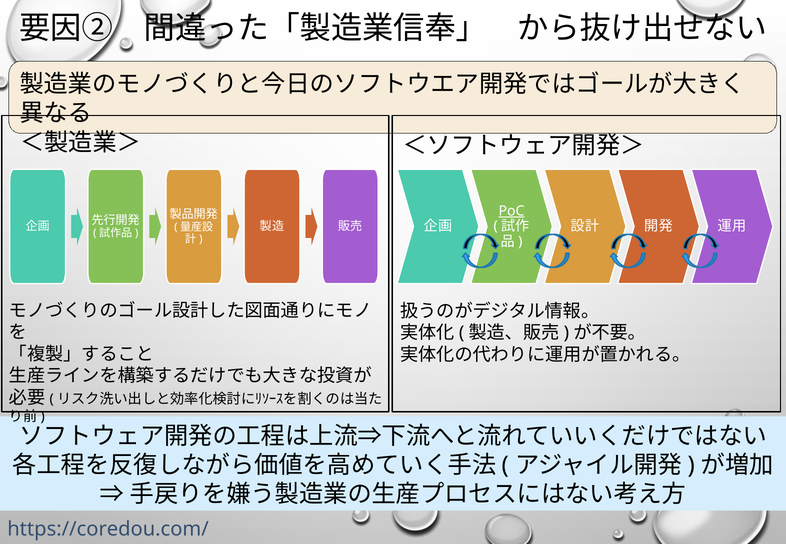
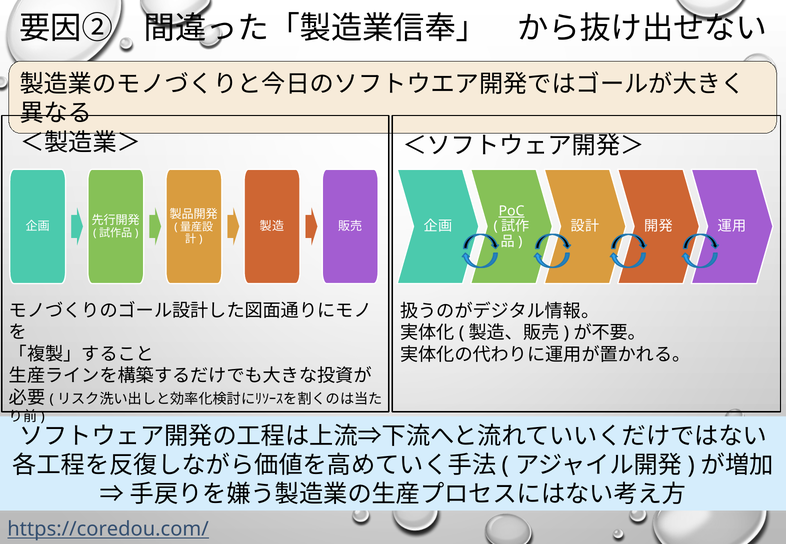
https://coredou.com/ underline: none -> present
